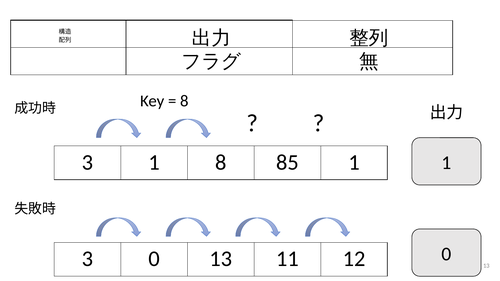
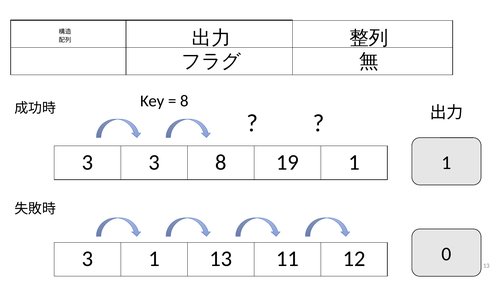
3 1: 1 -> 3
85: 85 -> 19
3 0: 0 -> 1
